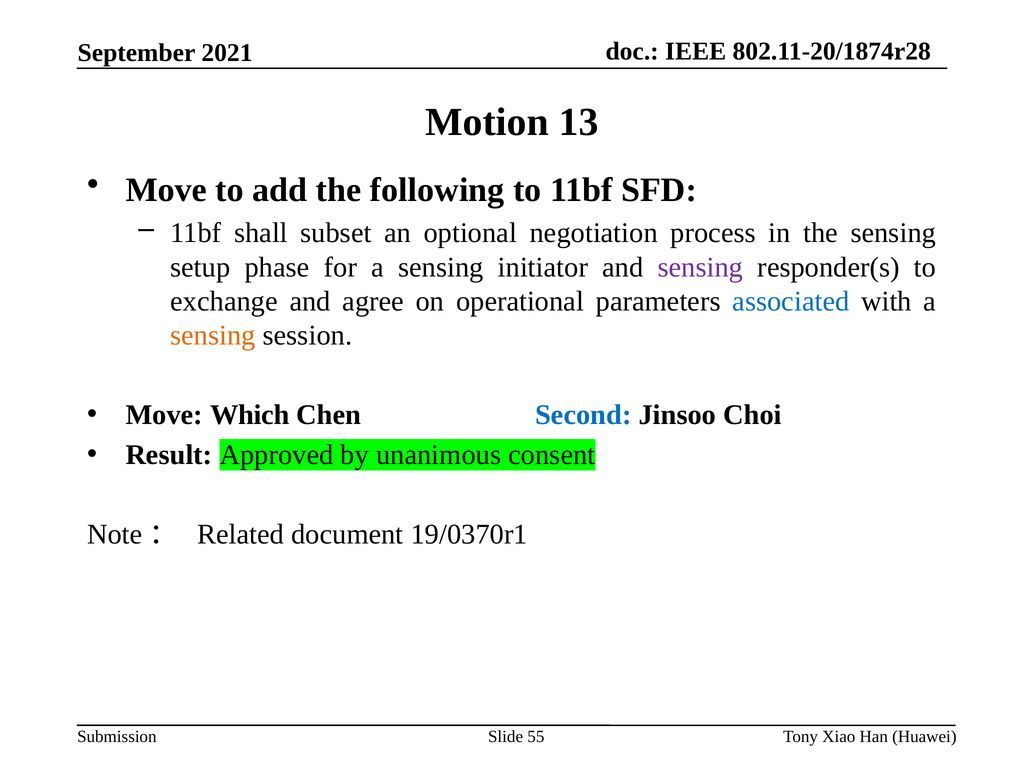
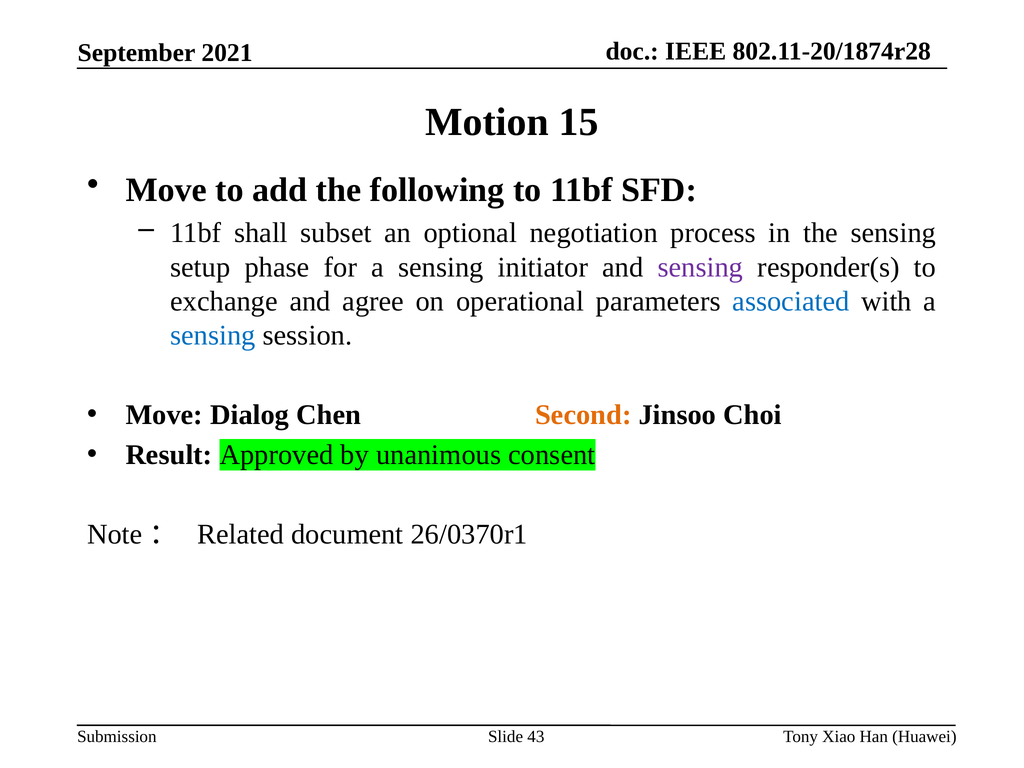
13: 13 -> 15
sensing at (213, 335) colour: orange -> blue
Which: Which -> Dialog
Second colour: blue -> orange
19/0370r1: 19/0370r1 -> 26/0370r1
55: 55 -> 43
